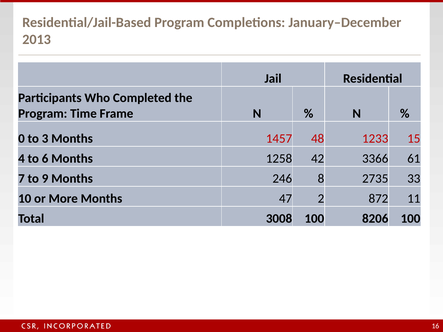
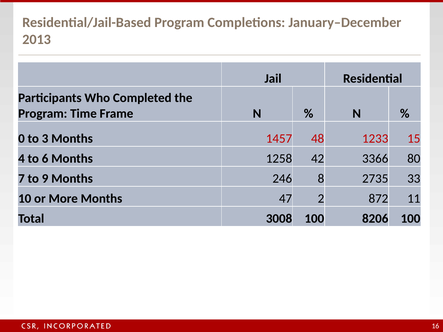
61: 61 -> 80
